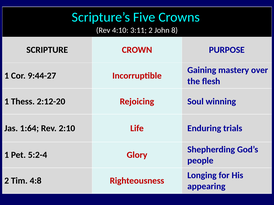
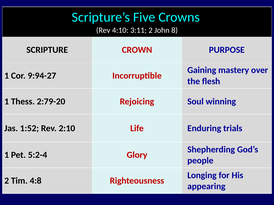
9:44-27: 9:44-27 -> 9:94-27
2:12-20: 2:12-20 -> 2:79-20
1:64: 1:64 -> 1:52
